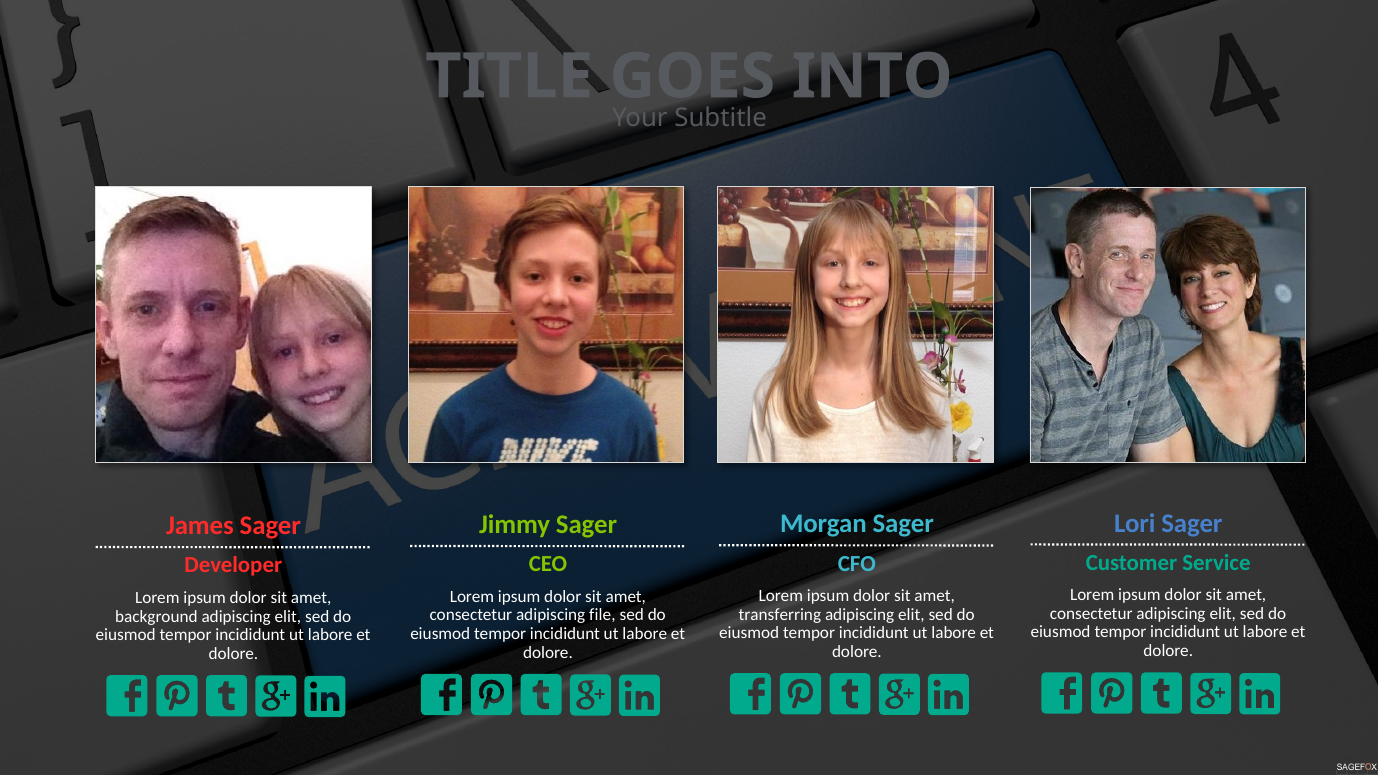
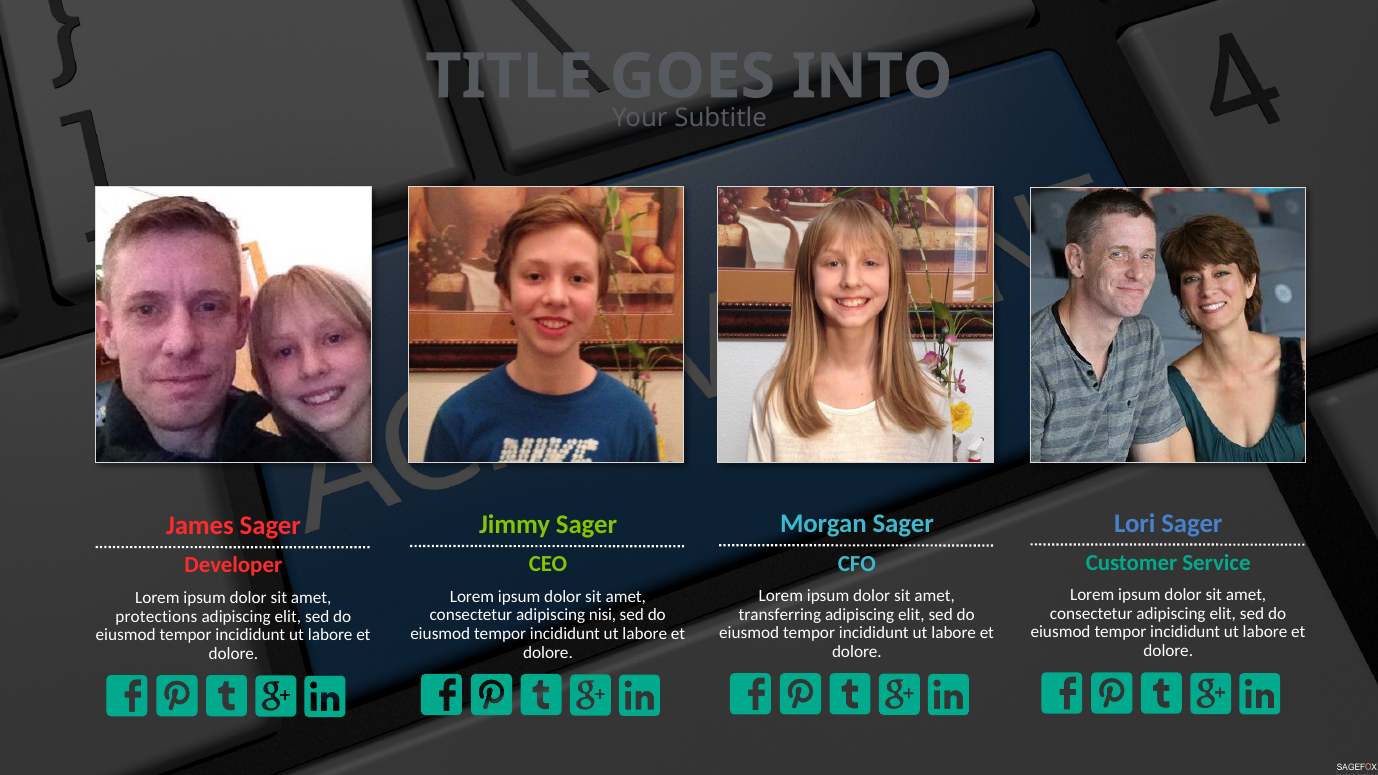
file: file -> nisi
background: background -> protections
